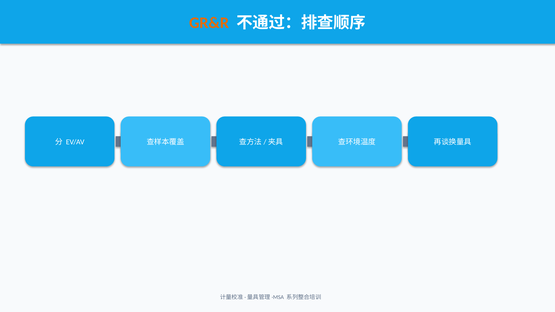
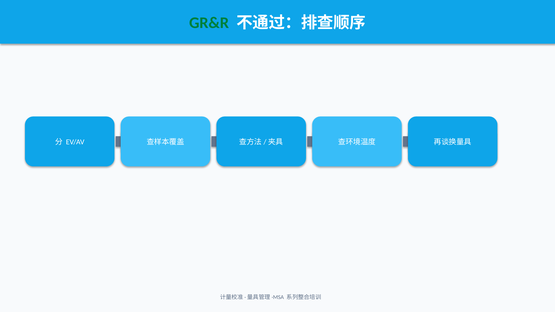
GR&R colour: orange -> green
